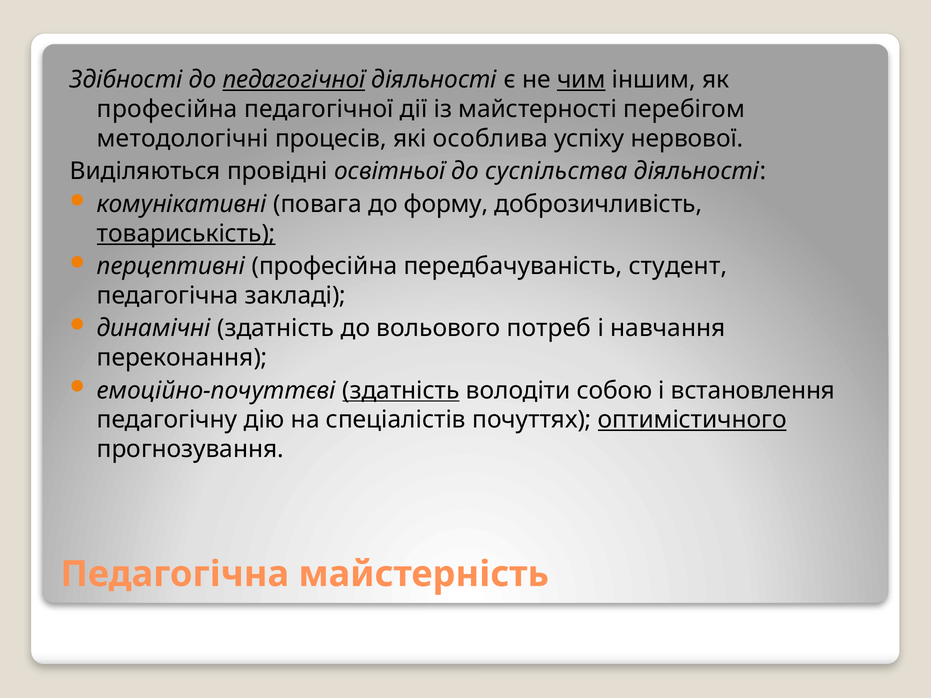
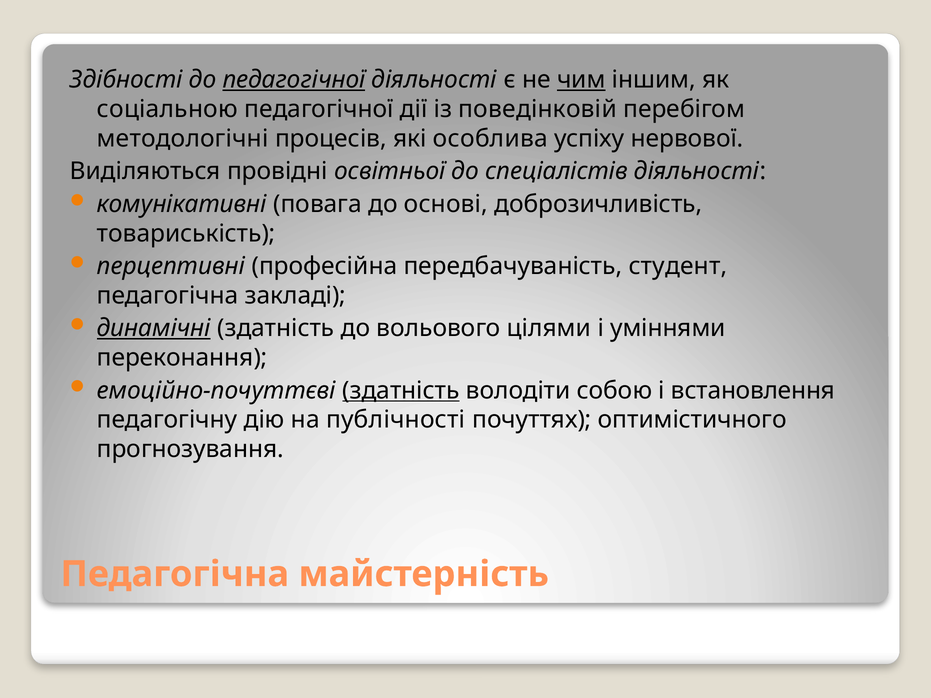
професійна at (167, 109): професійна -> соціальною
майстерності: майстерності -> поведінковій
суспільства: суспільства -> спеціалістів
форму: форму -> основі
товариськість underline: present -> none
динамічні underline: none -> present
потреб: потреб -> цілями
навчання: навчання -> уміннями
спеціалістів: спеціалістів -> публічності
оптимістичного underline: present -> none
